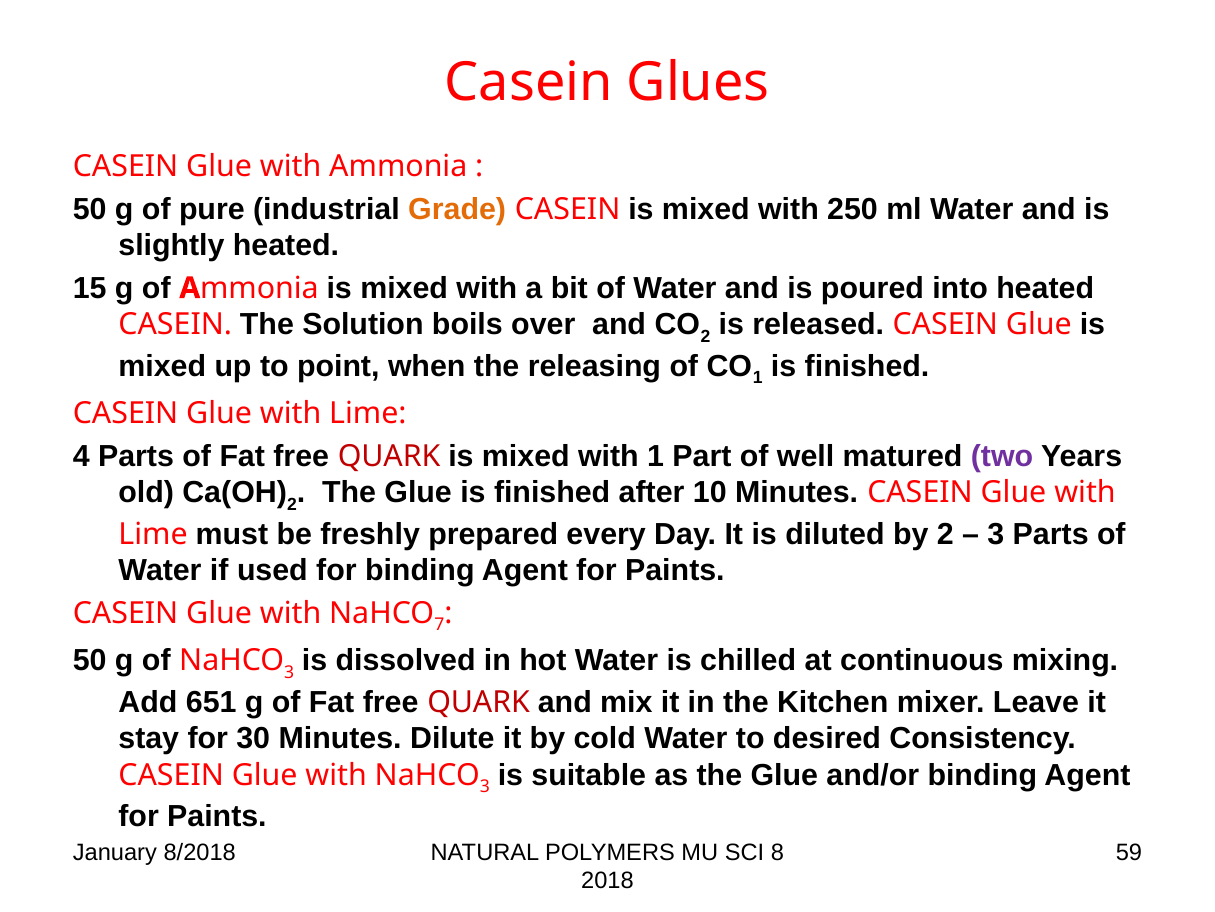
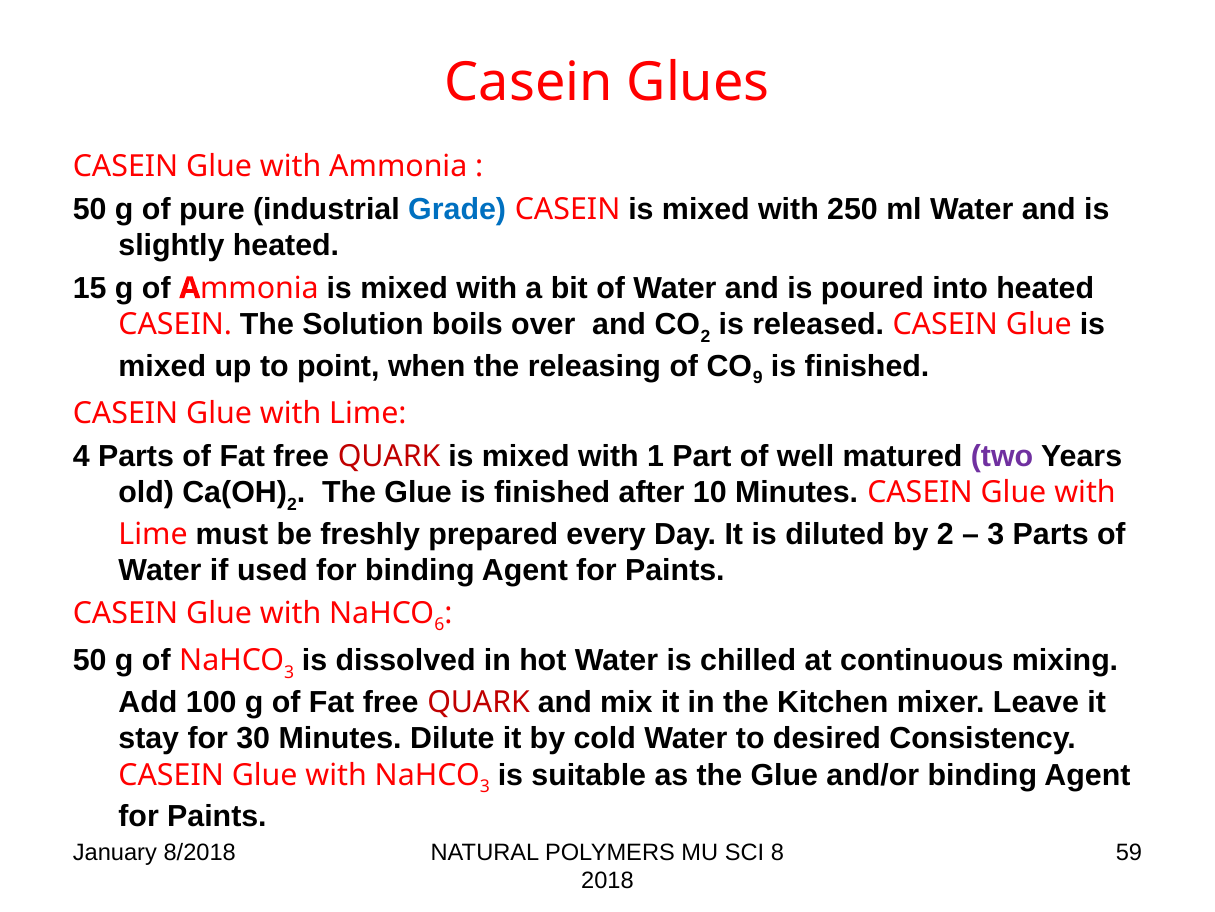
Grade colour: orange -> blue
1 at (758, 377): 1 -> 9
7: 7 -> 6
651: 651 -> 100
